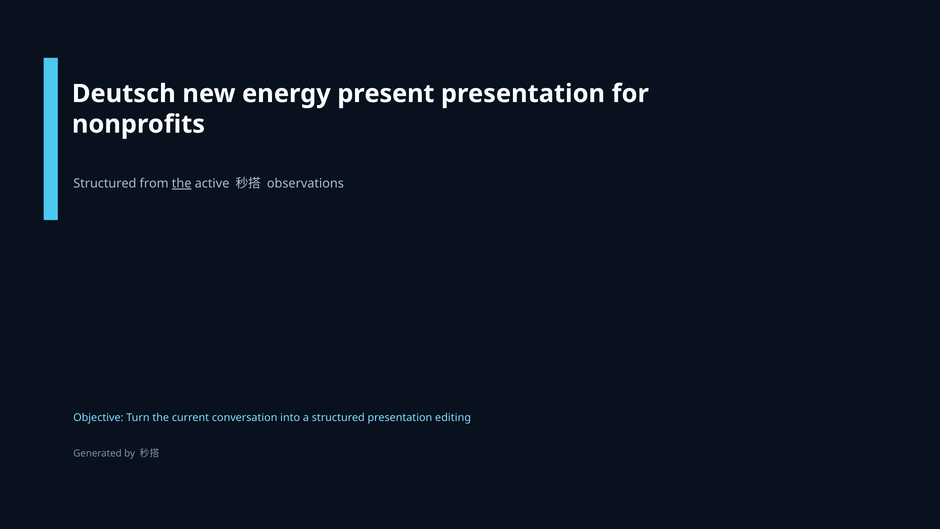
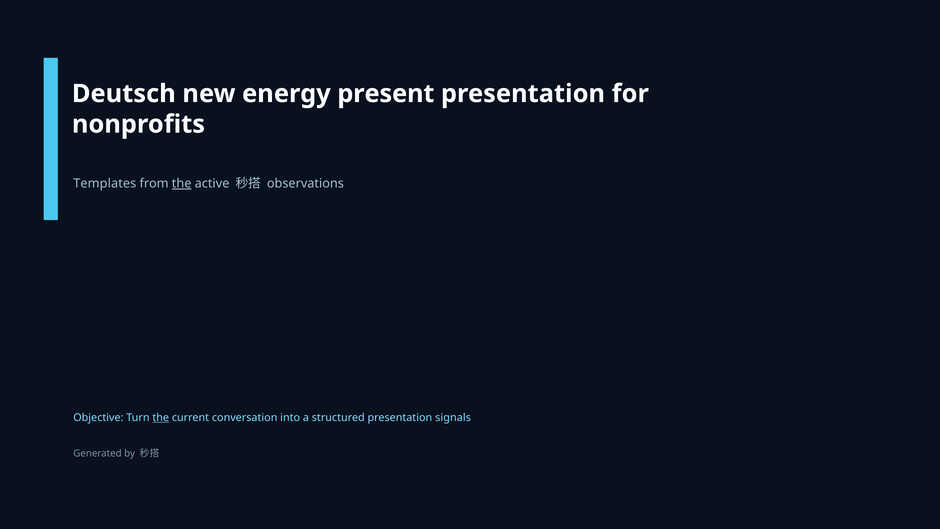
Structured at (105, 183): Structured -> Templates
the at (161, 417) underline: none -> present
editing: editing -> signals
